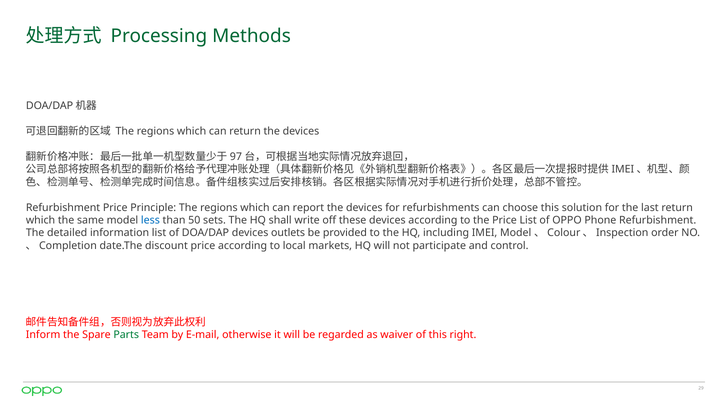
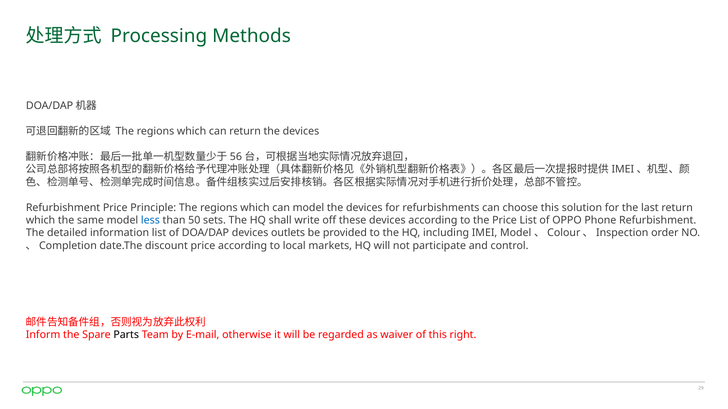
97: 97 -> 56
can report: report -> model
Parts colour: green -> black
